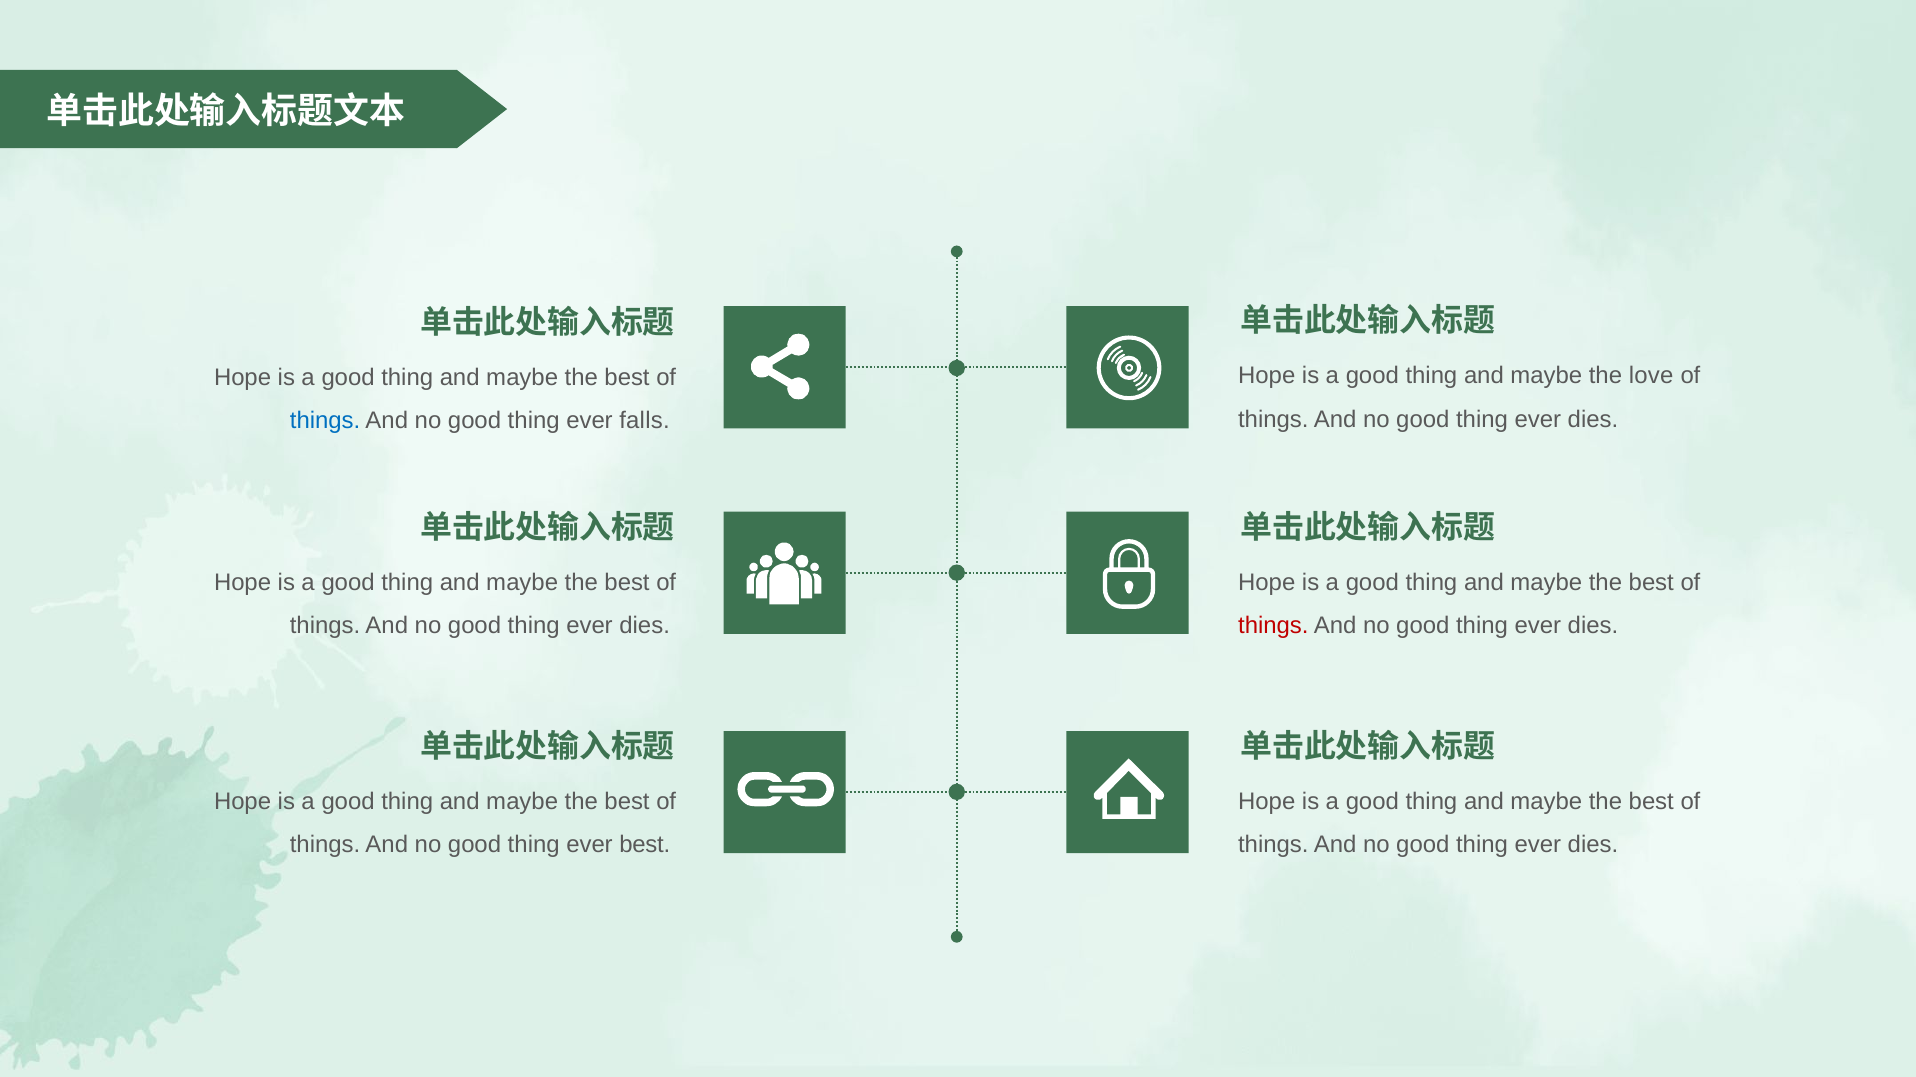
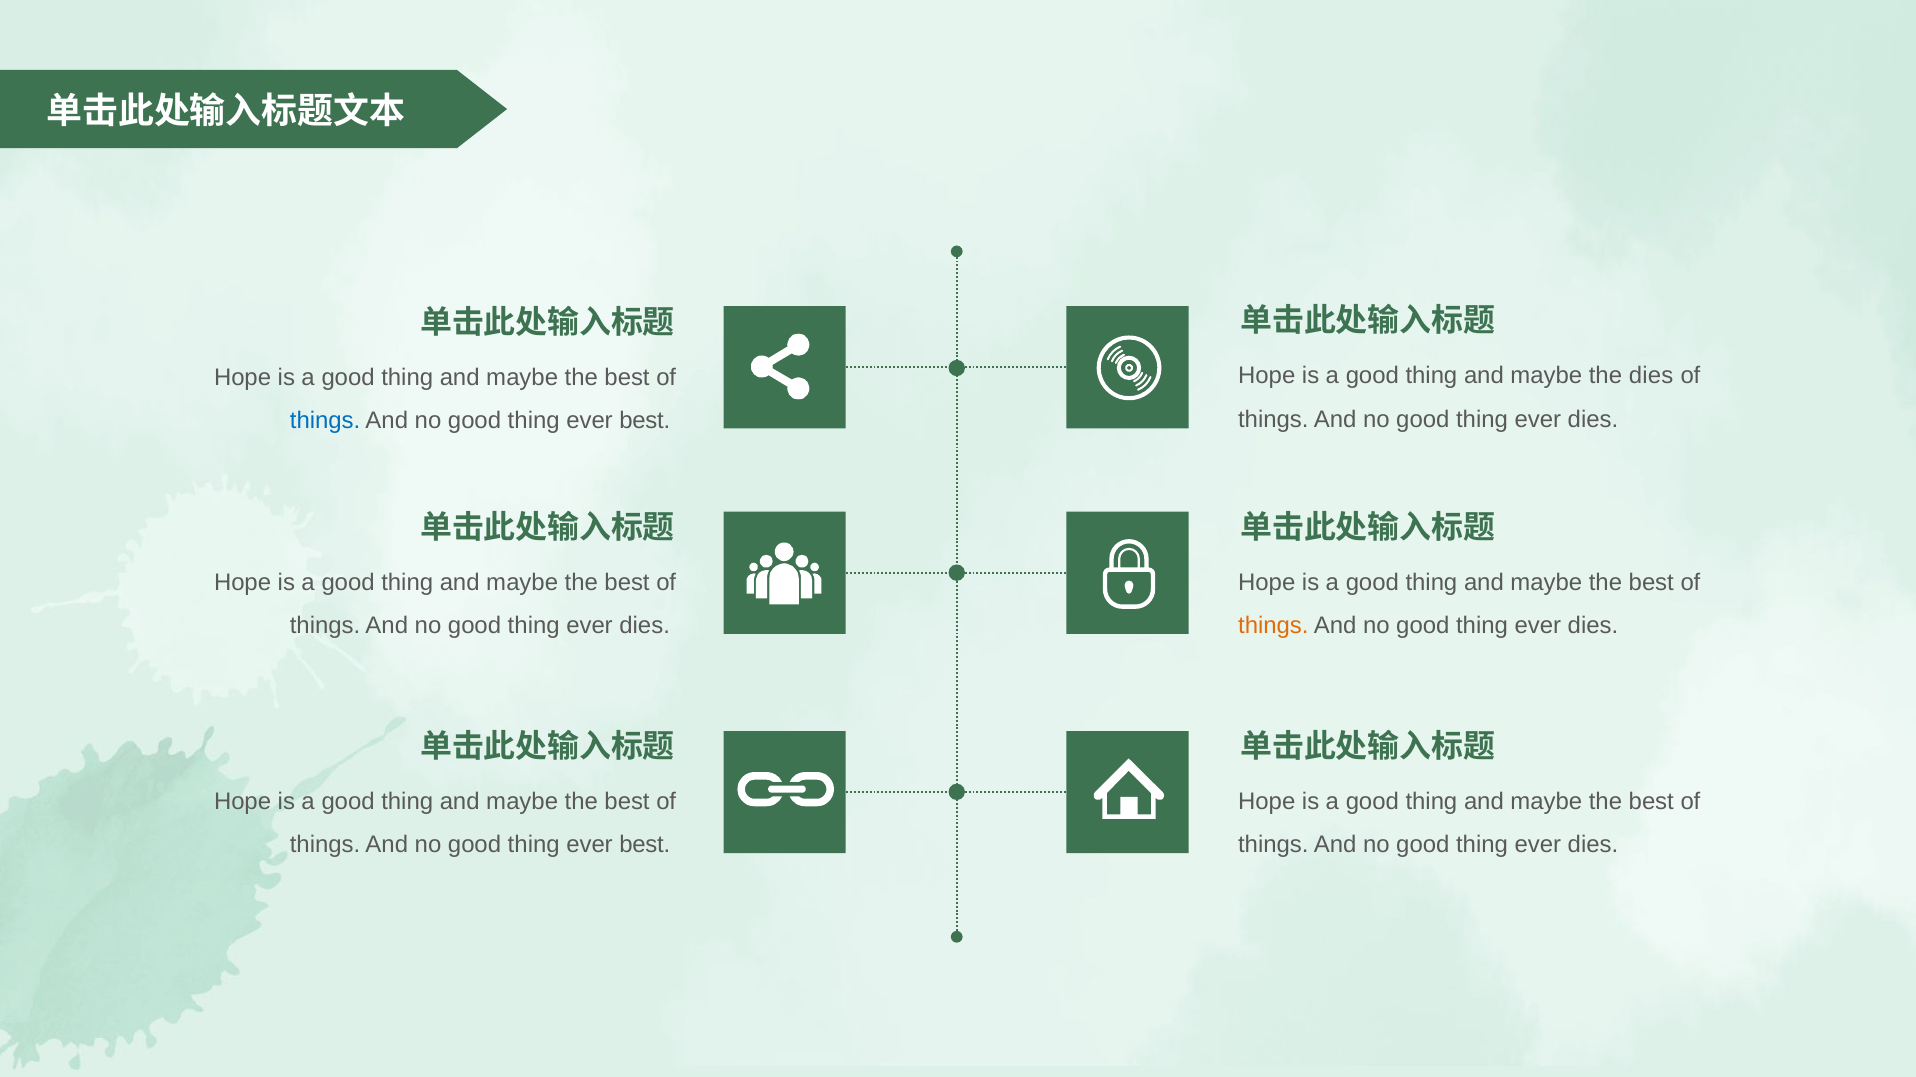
the love: love -> dies
falls at (645, 421): falls -> best
things at (1273, 626) colour: red -> orange
